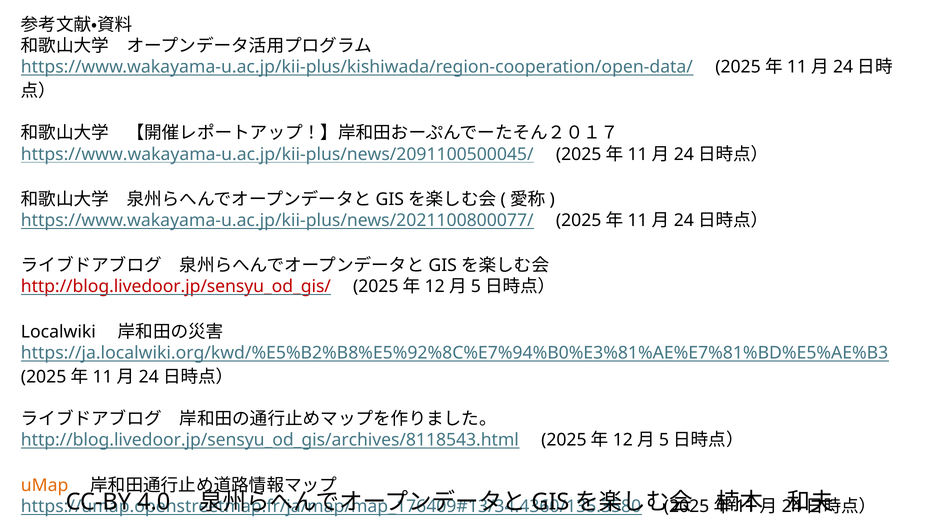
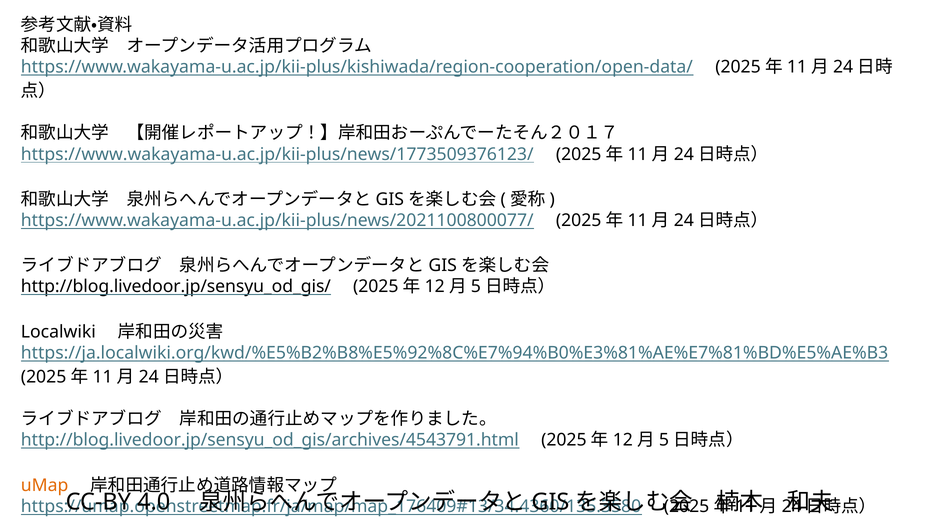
https://www.wakayama-u.ac.jp/kii-plus/news/2091100500045/: https://www.wakayama-u.ac.jp/kii-plus/news/2091100500045/ -> https://www.wakayama-u.ac.jp/kii-plus/news/1773509376123/
http://blog.livedoor.jp/sensyu_od_gis/ colour: red -> black
http://blog.livedoor.jp/sensyu_od_gis/archives/8118543.html: http://blog.livedoor.jp/sensyu_od_gis/archives/8118543.html -> http://blog.livedoor.jp/sensyu_od_gis/archives/4543791.html
